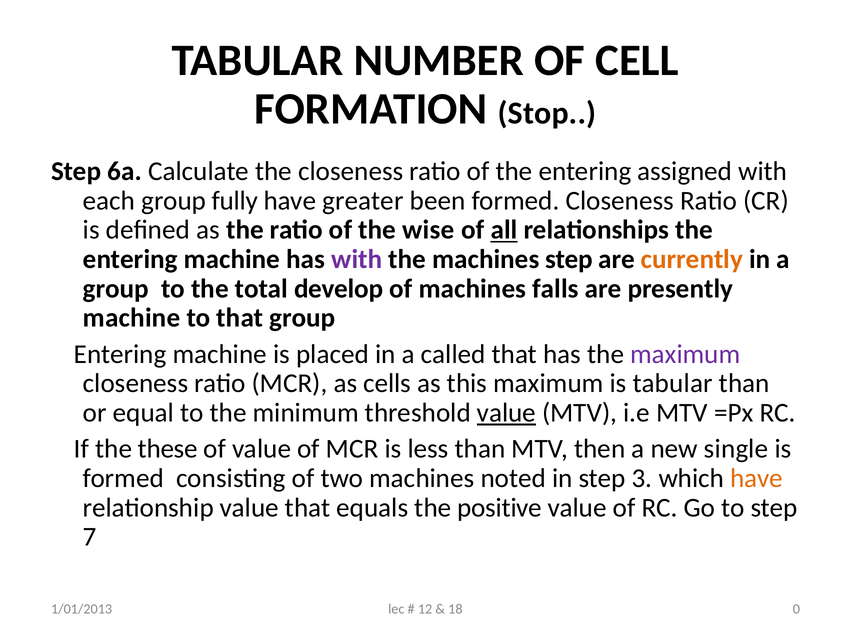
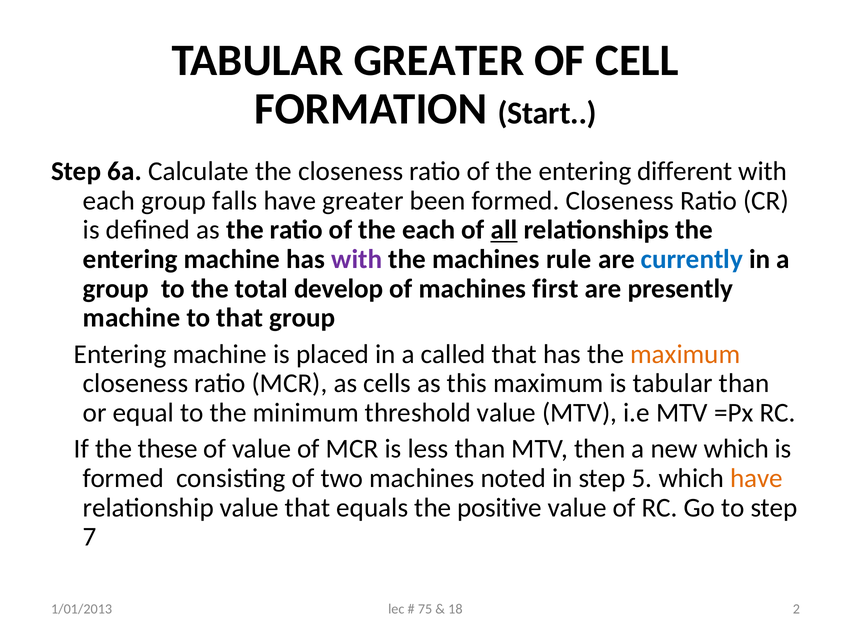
TABULAR NUMBER: NUMBER -> GREATER
Stop: Stop -> Start
assigned: assigned -> different
fully: fully -> falls
the wise: wise -> each
machines step: step -> rule
currently colour: orange -> blue
falls: falls -> first
maximum at (685, 354) colour: purple -> orange
value at (506, 413) underline: present -> none
new single: single -> which
3: 3 -> 5
12: 12 -> 75
0: 0 -> 2
